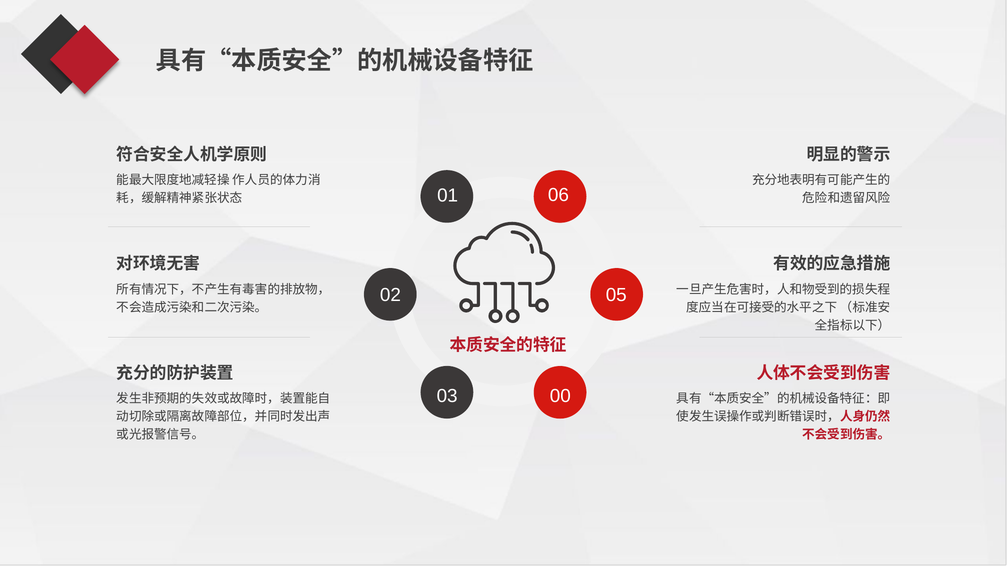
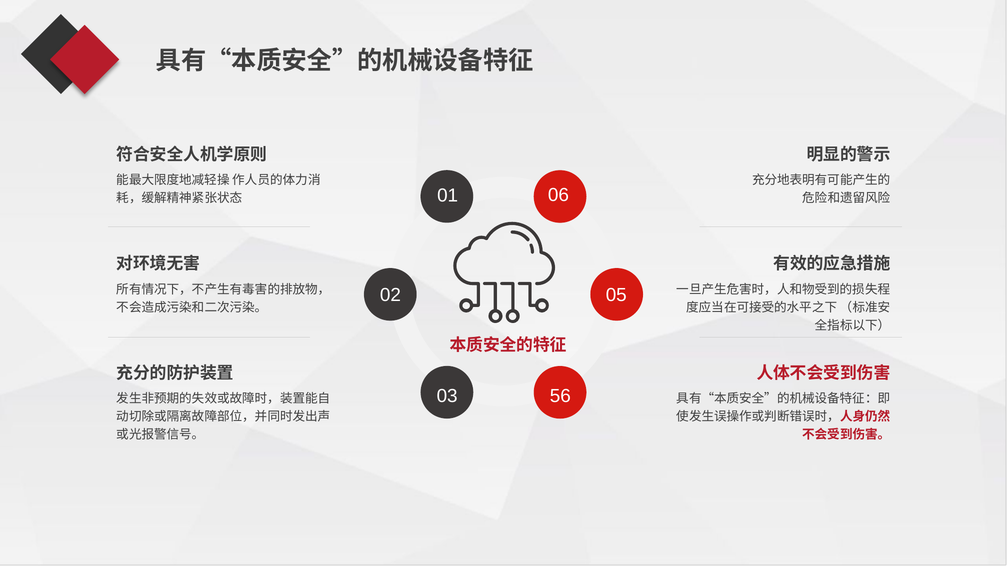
00: 00 -> 56
